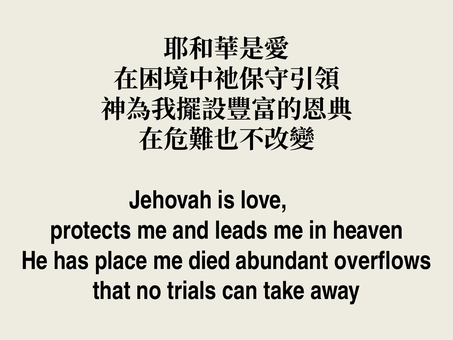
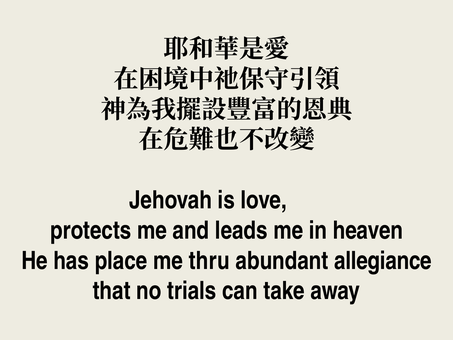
died: died -> thru
overflows: overflows -> allegiance
